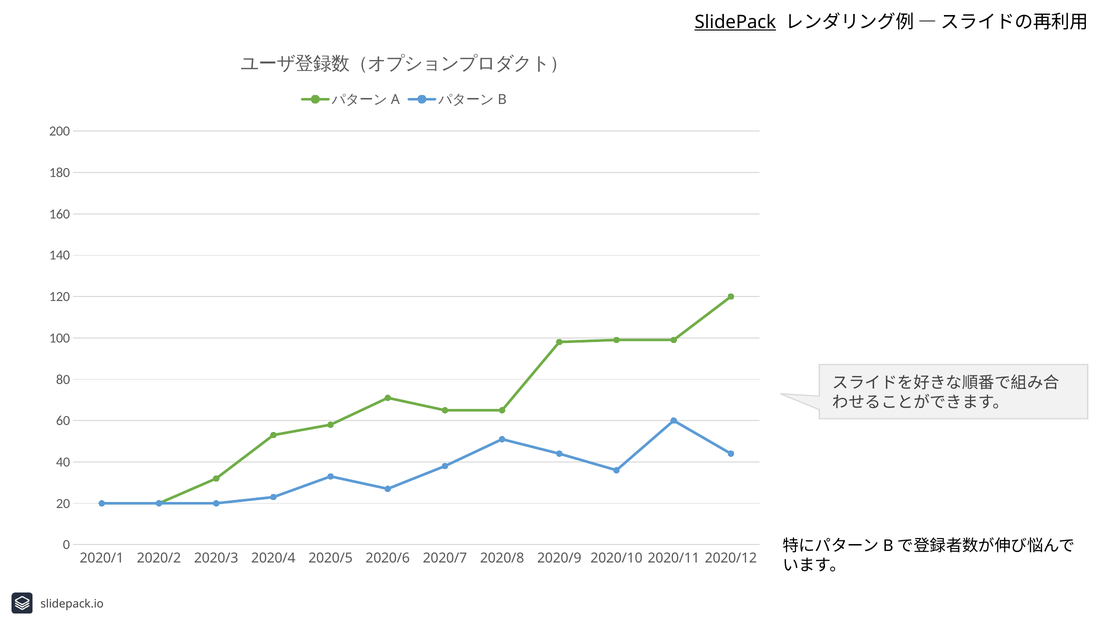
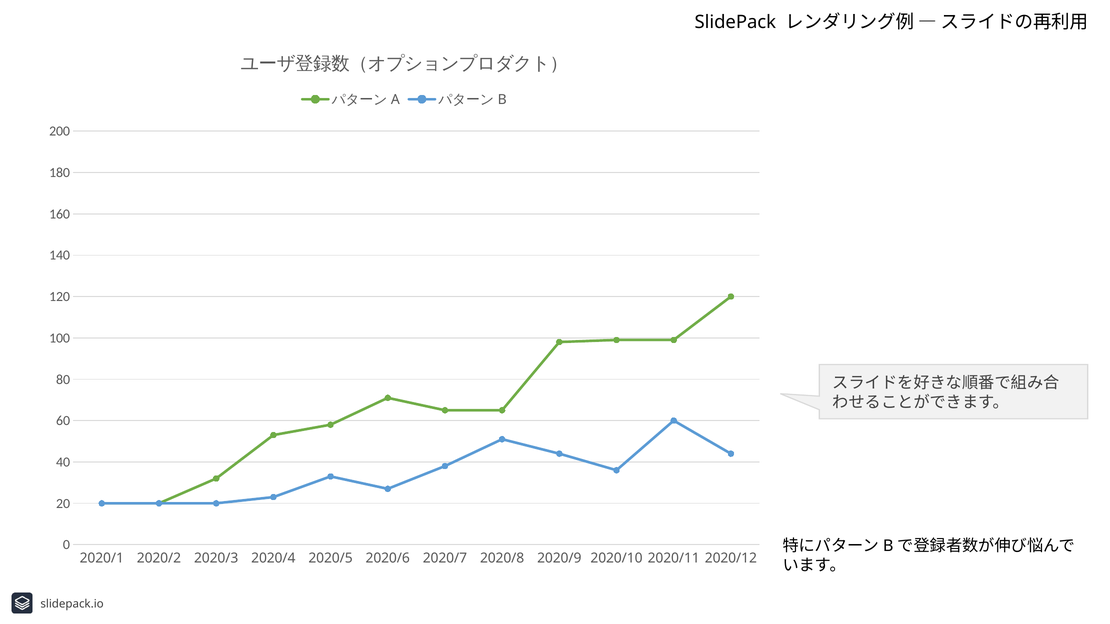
SlidePack underline: present -> none
